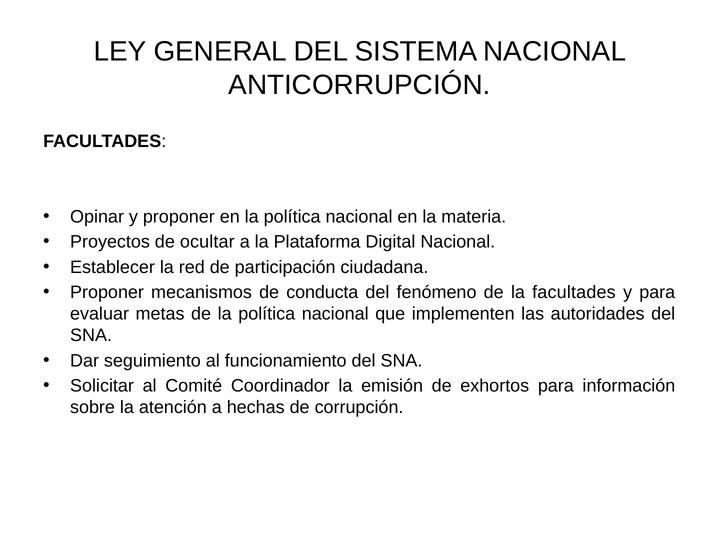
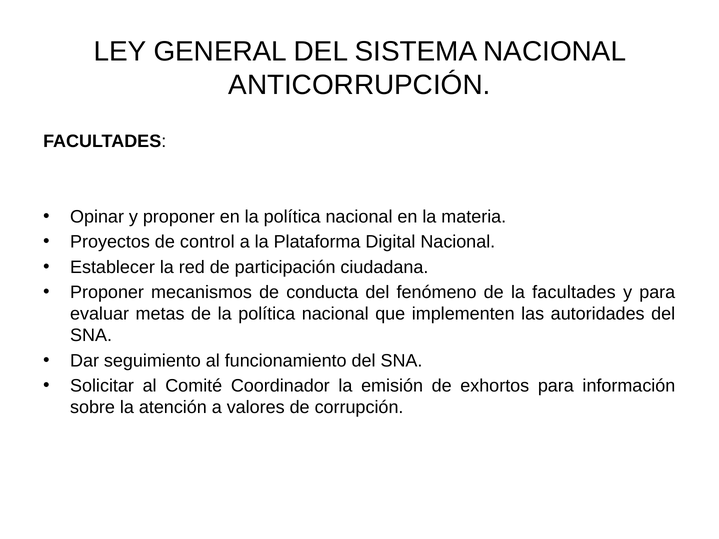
ocultar: ocultar -> control
hechas: hechas -> valores
